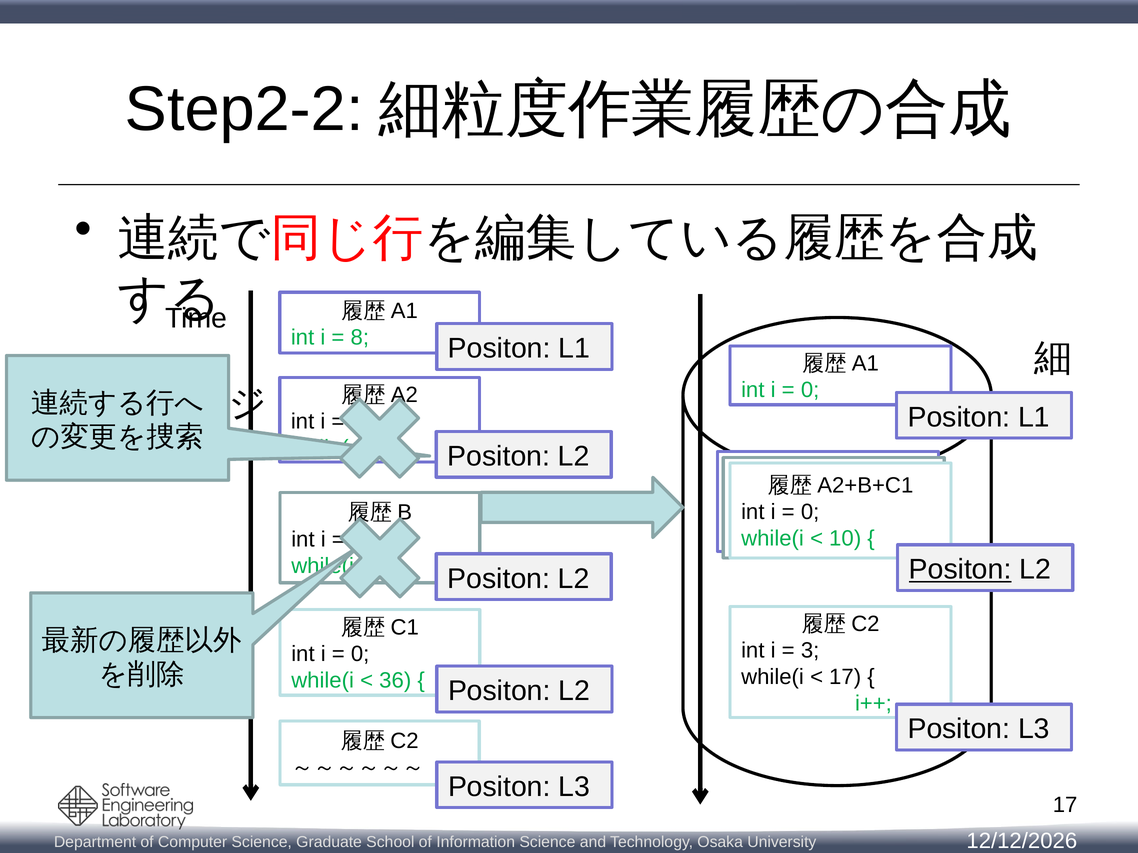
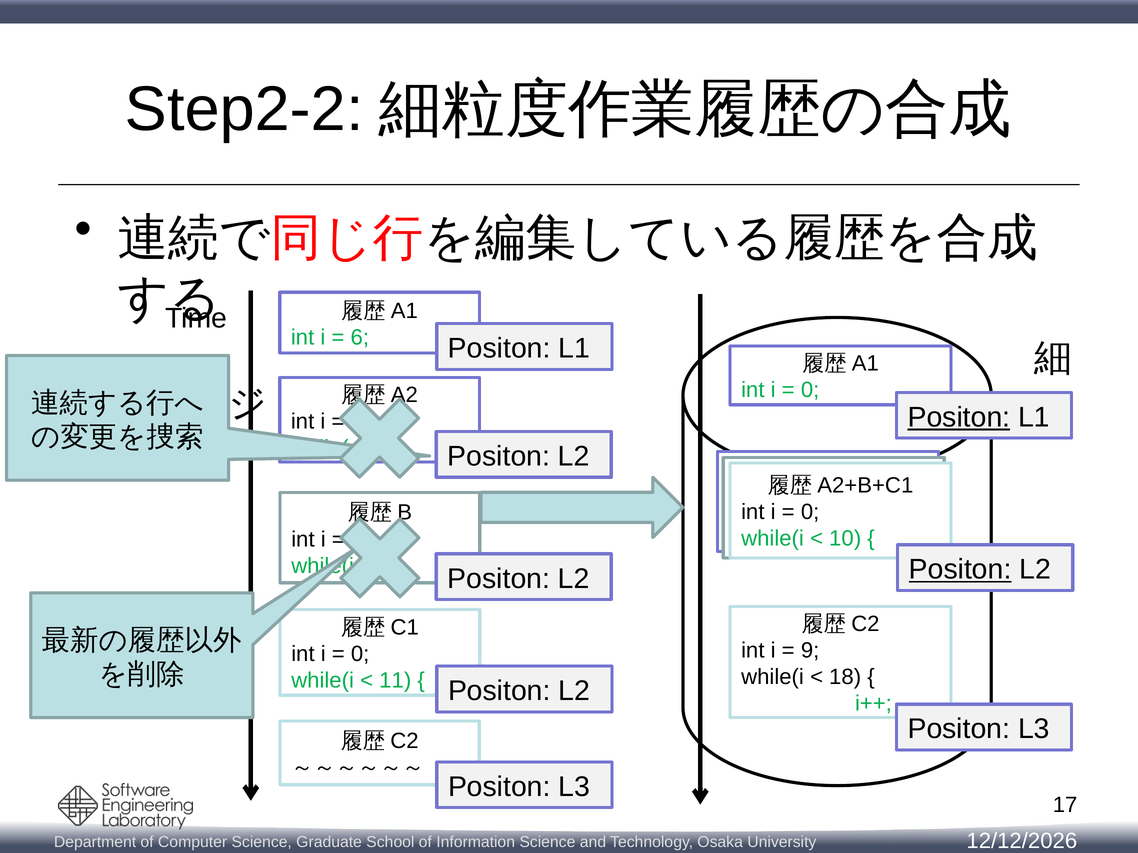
8: 8 -> 6
Positon at (959, 417) underline: none -> present
3: 3 -> 9
17 at (845, 677): 17 -> 18
36: 36 -> 11
